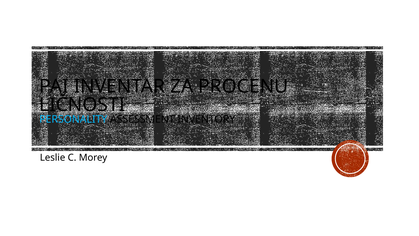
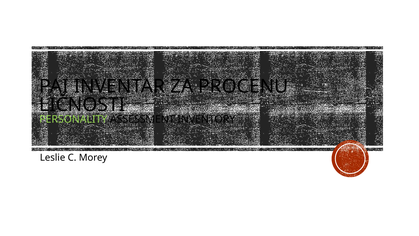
PERSONALITY colour: light blue -> light green
